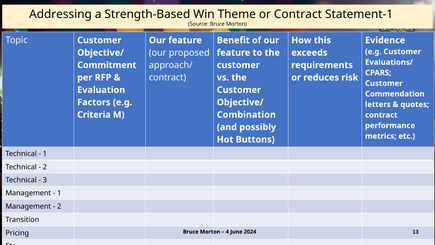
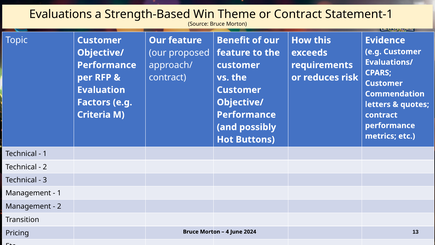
Addressing: Addressing -> Evaluations
Commitment at (107, 65): Commitment -> Performance
Combination at (246, 115): Combination -> Performance
